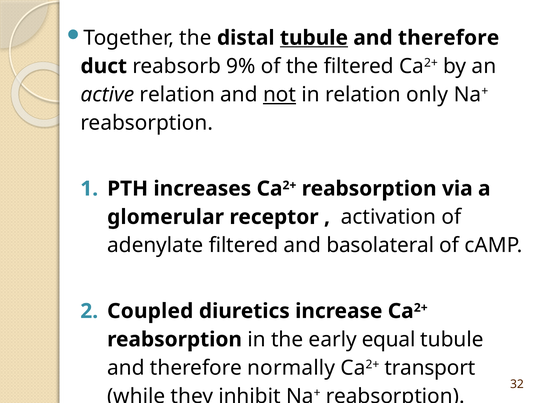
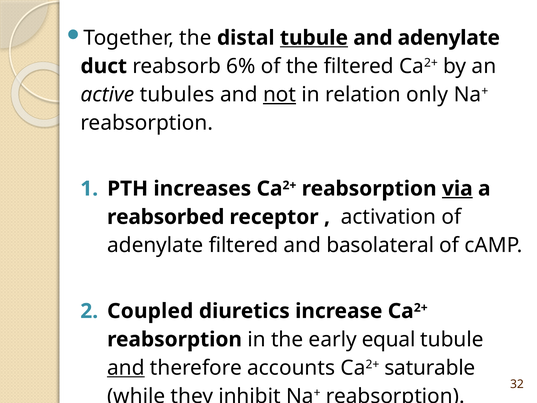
therefore at (449, 38): therefore -> adenylate
9%: 9% -> 6%
active relation: relation -> tubules
via underline: none -> present
glomerular: glomerular -> reabsorbed
and at (126, 368) underline: none -> present
normally: normally -> accounts
transport: transport -> saturable
